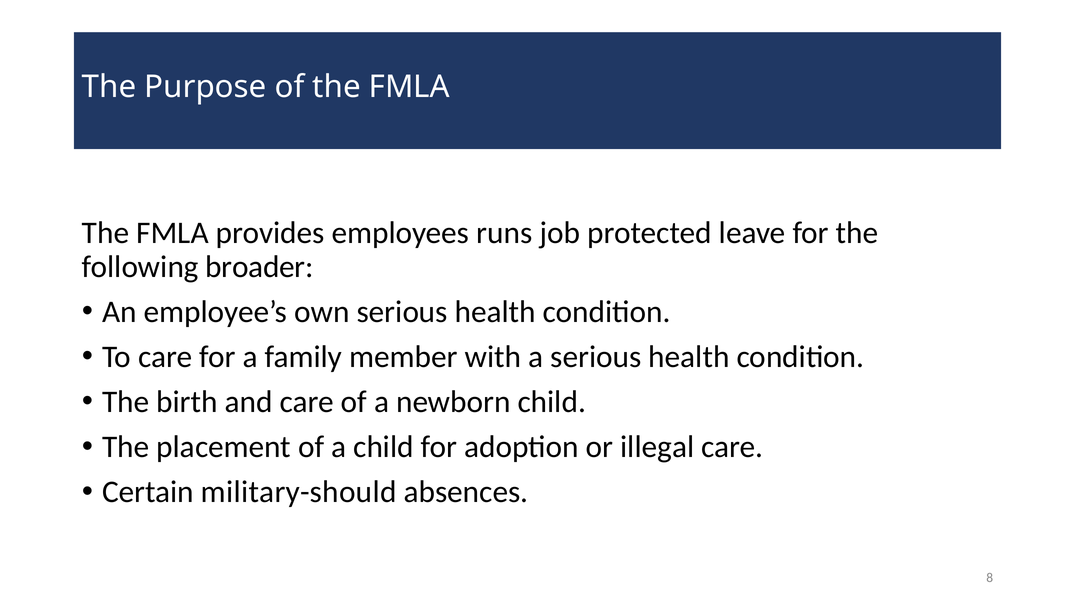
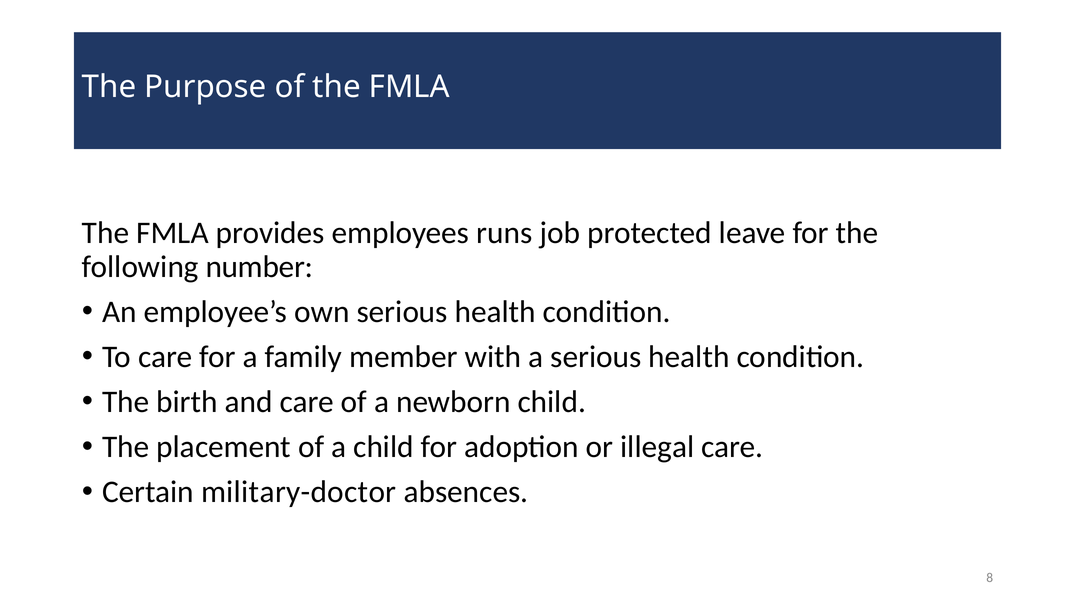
broader: broader -> number
military-should: military-should -> military-doctor
